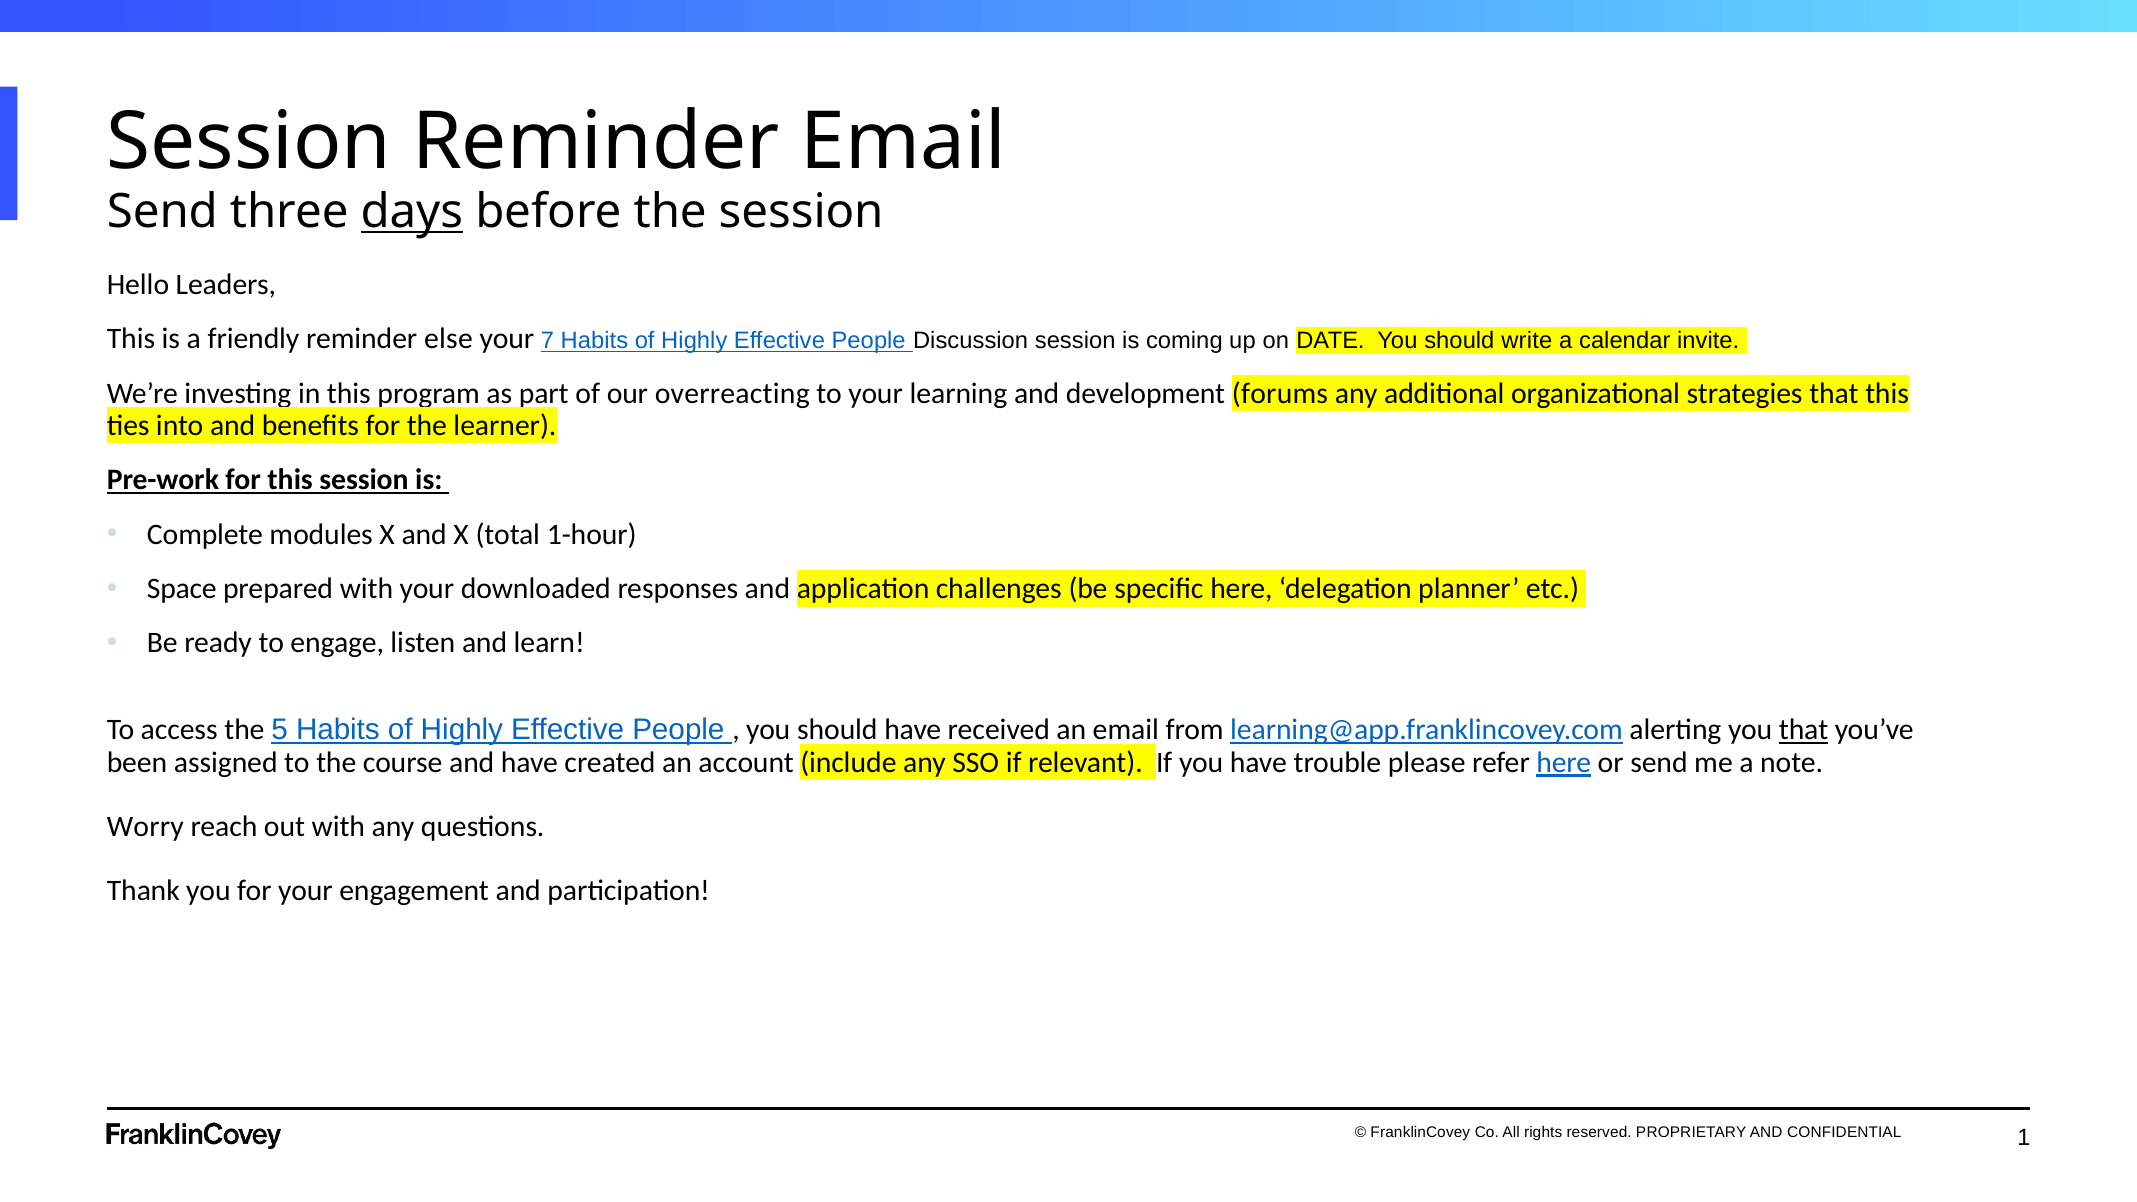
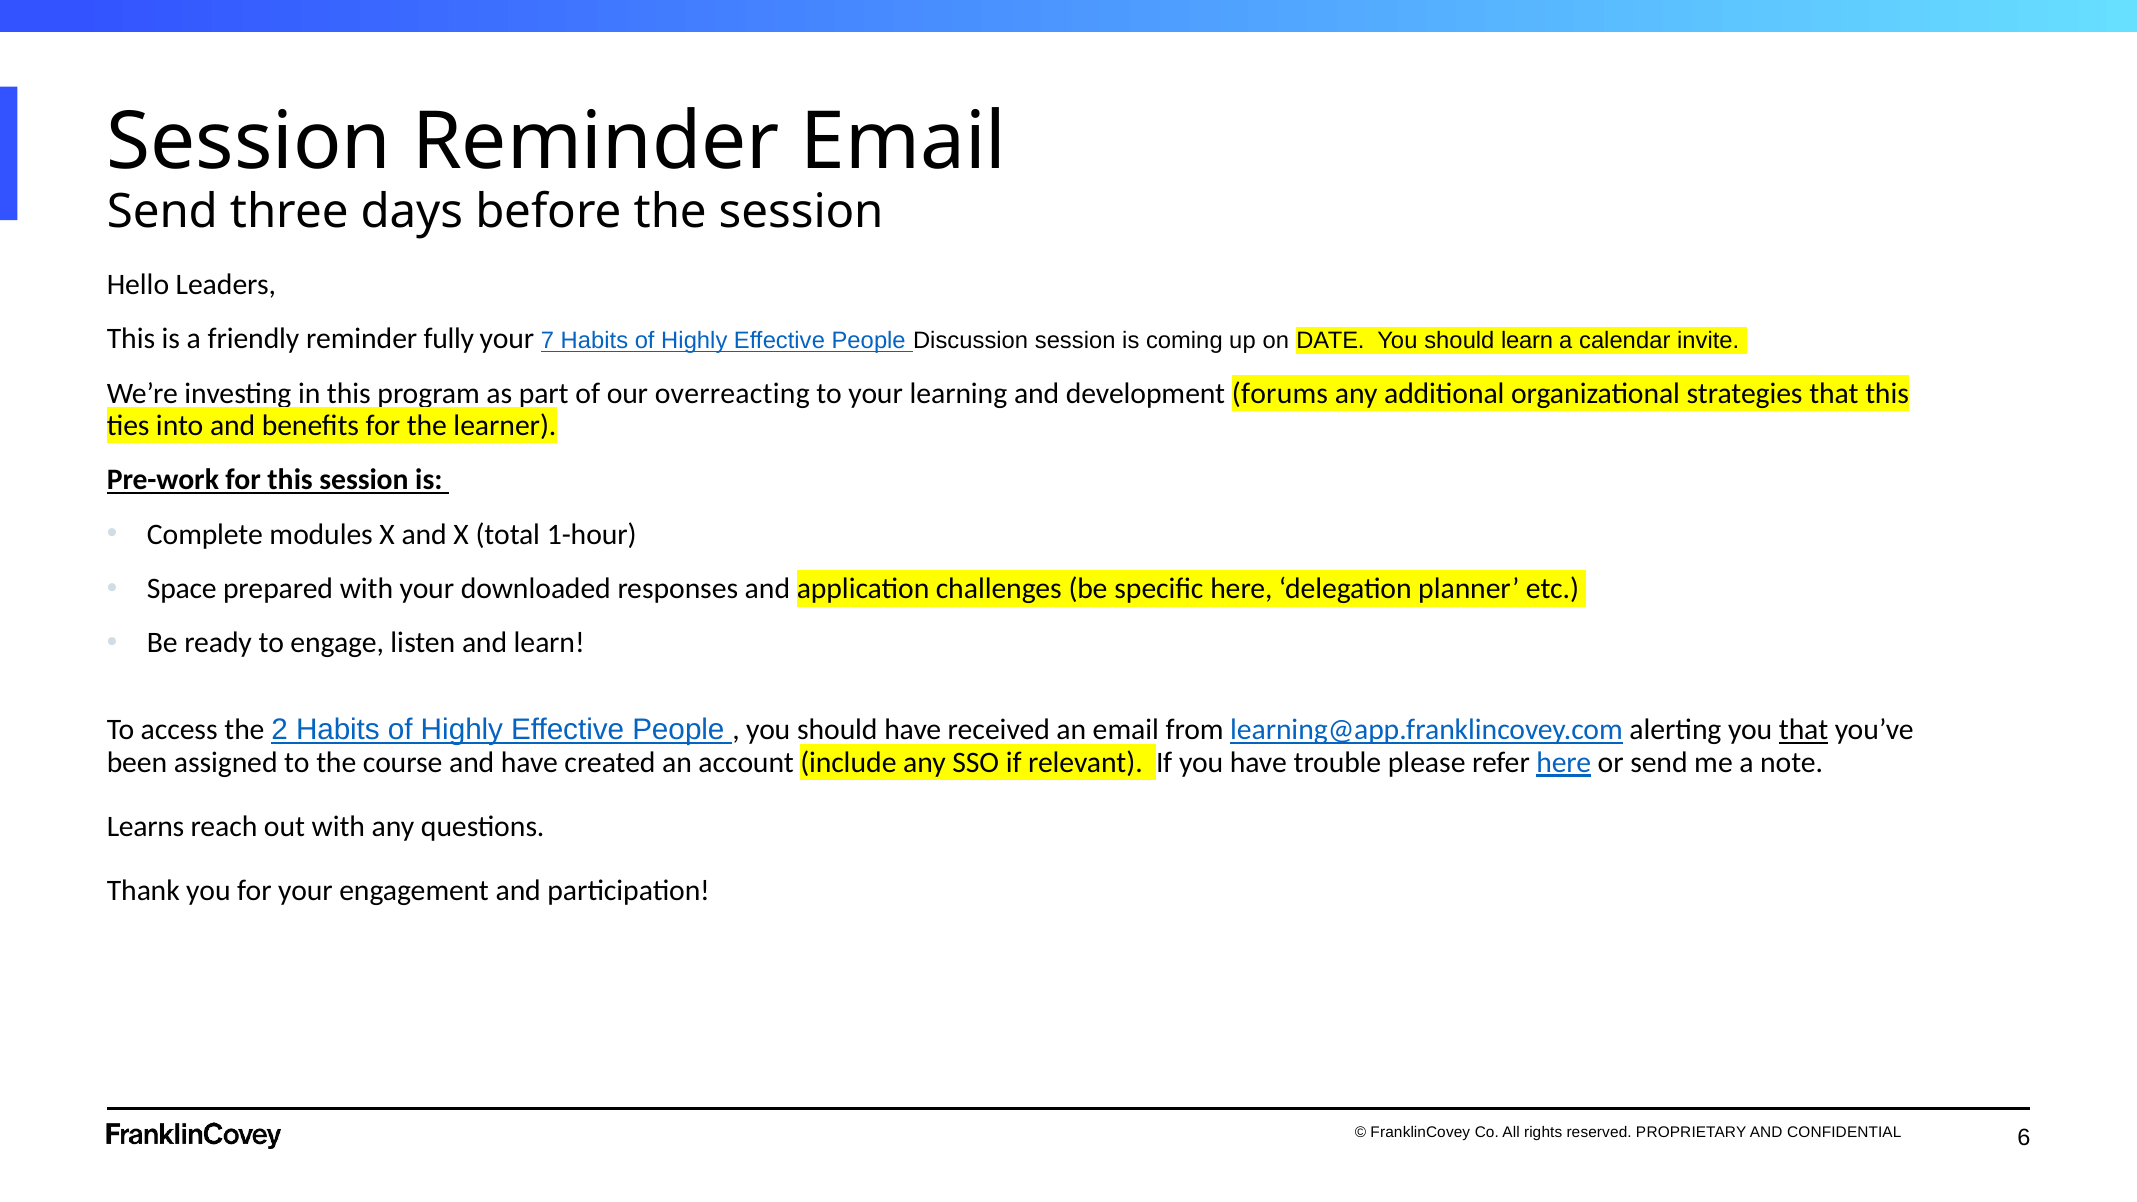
days underline: present -> none
else: else -> fully
should write: write -> learn
5: 5 -> 2
Worry: Worry -> Learns
1: 1 -> 6
